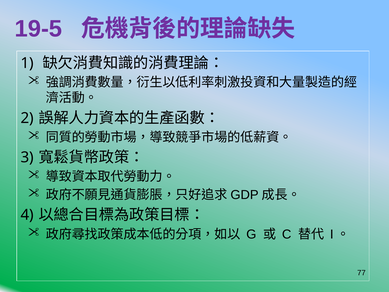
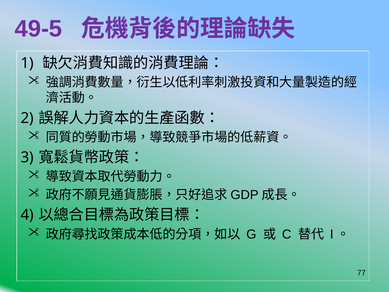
19-5: 19-5 -> 49-5
